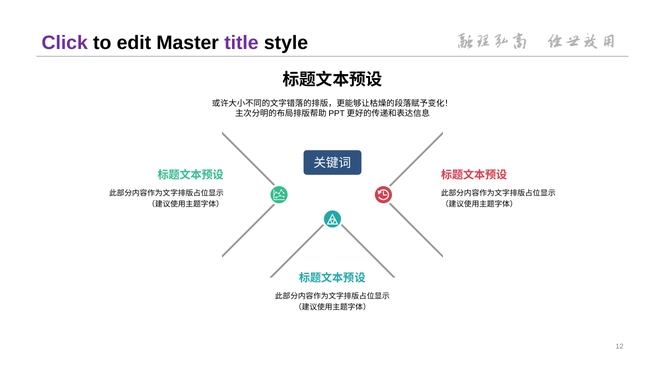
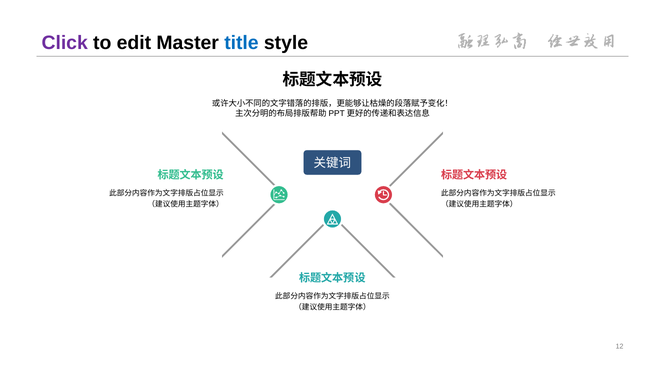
title colour: purple -> blue
